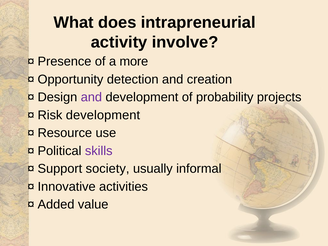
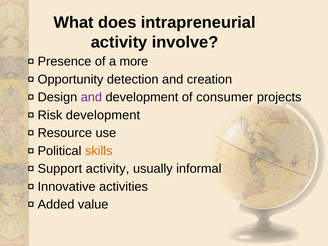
probability: probability -> consumer
skills colour: purple -> orange
society at (108, 169): society -> activity
